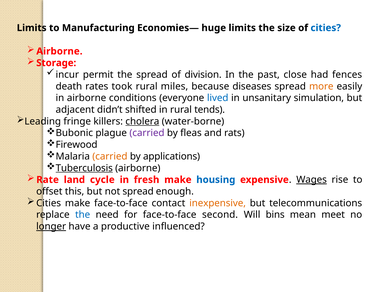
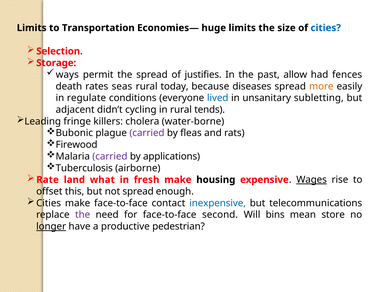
Manufacturing: Manufacturing -> Transportation
Airborne at (59, 51): Airborne -> Selection
incur: incur -> ways
division: division -> justifies
close: close -> allow
took: took -> seas
miles: miles -> today
in airborne: airborne -> regulate
simulation: simulation -> subletting
shifted: shifted -> cycling
cholera underline: present -> none
carried at (110, 156) colour: orange -> purple
Tuberculosis underline: present -> none
cycle: cycle -> what
housing colour: blue -> black
inexpensive colour: orange -> blue
the at (83, 215) colour: blue -> purple
meet: meet -> store
influenced: influenced -> pedestrian
